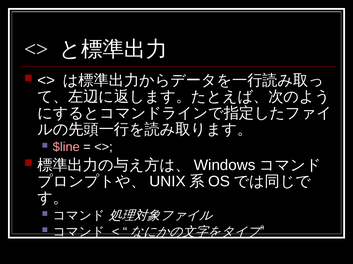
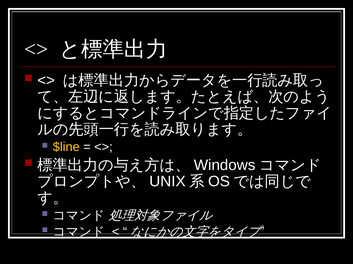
$line colour: pink -> yellow
